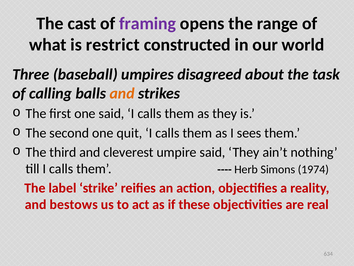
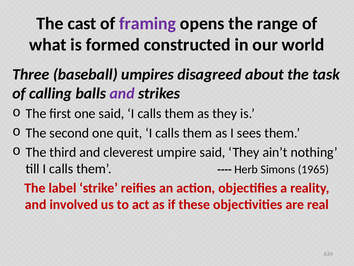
restrict: restrict -> formed
and at (122, 93) colour: orange -> purple
1974: 1974 -> 1965
bestows: bestows -> involved
